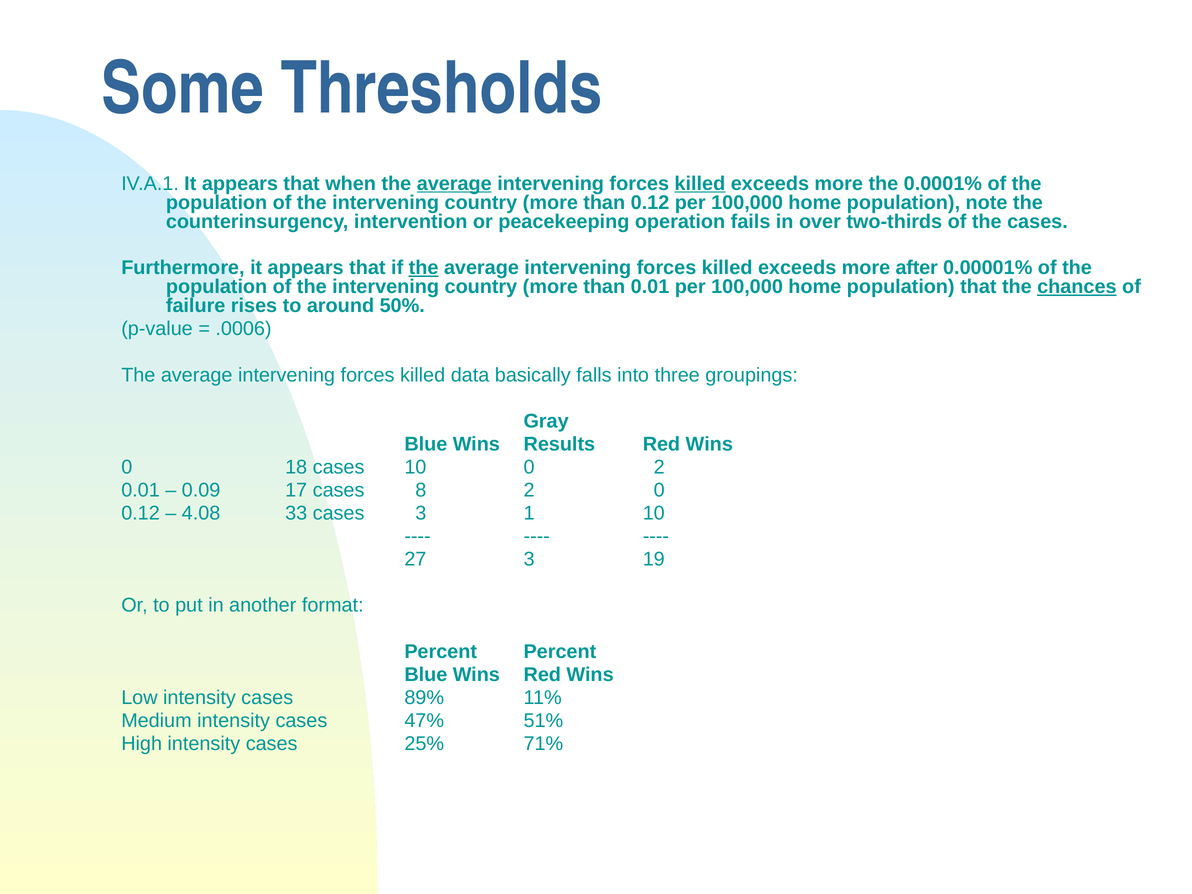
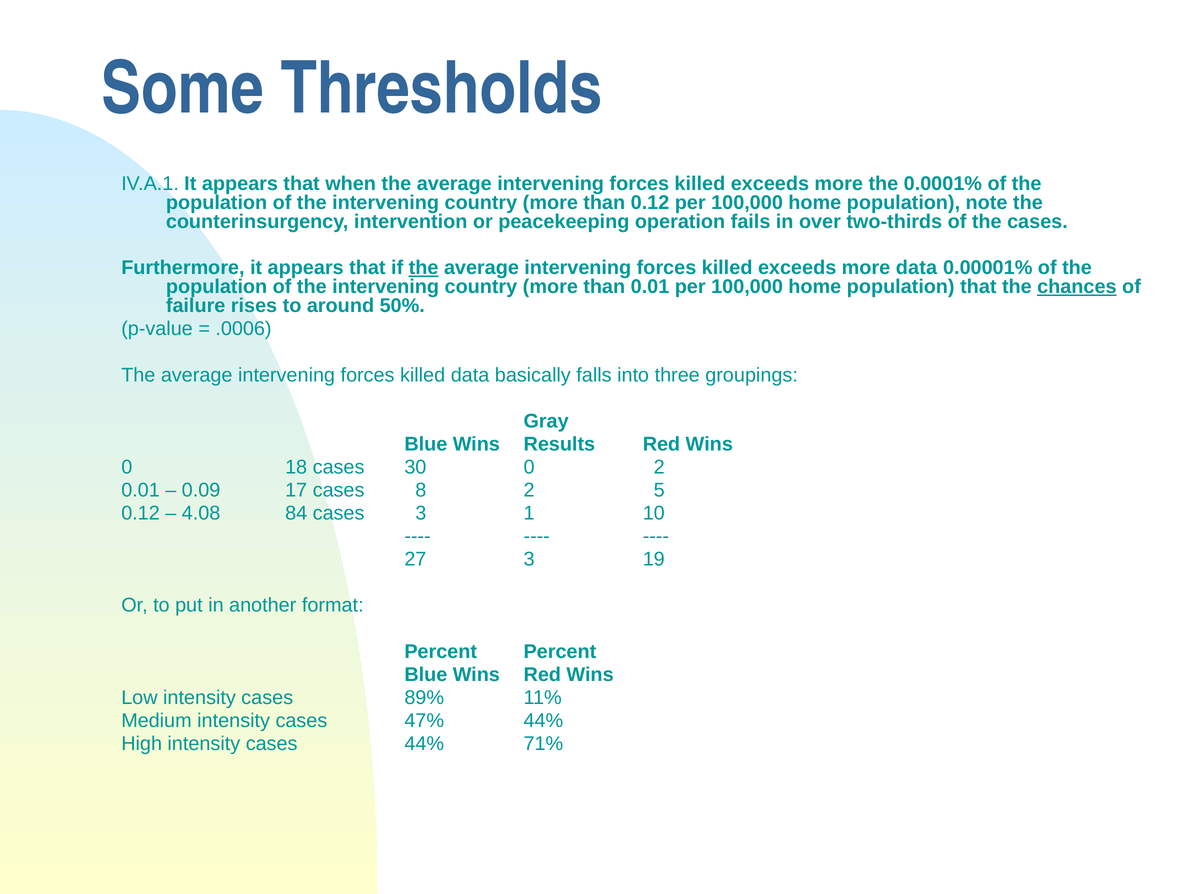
average at (454, 184) underline: present -> none
killed at (700, 184) underline: present -> none
more after: after -> data
cases 10: 10 -> 30
2 0: 0 -> 5
33: 33 -> 84
47% 51%: 51% -> 44%
cases 25%: 25% -> 44%
